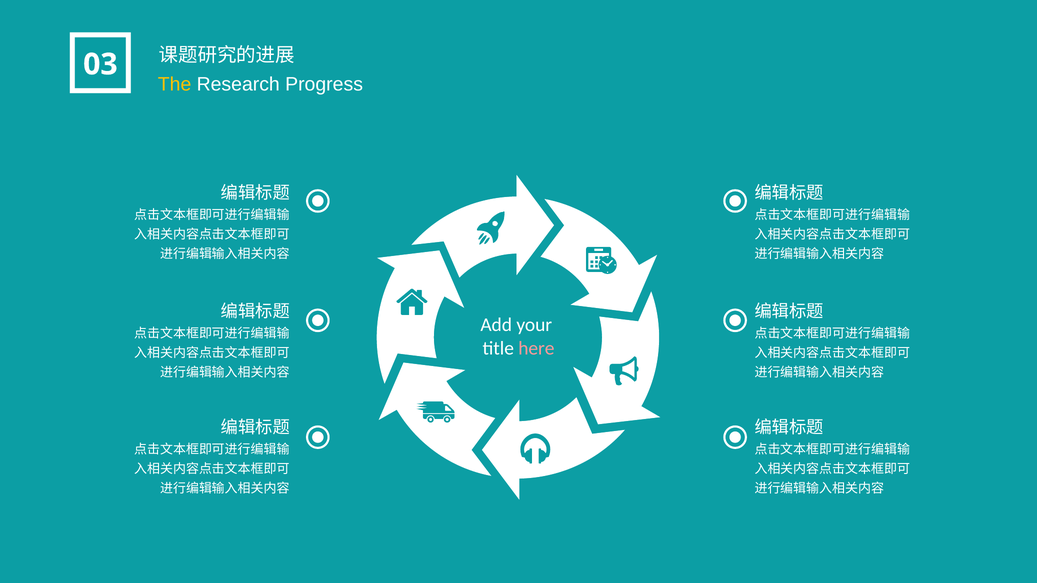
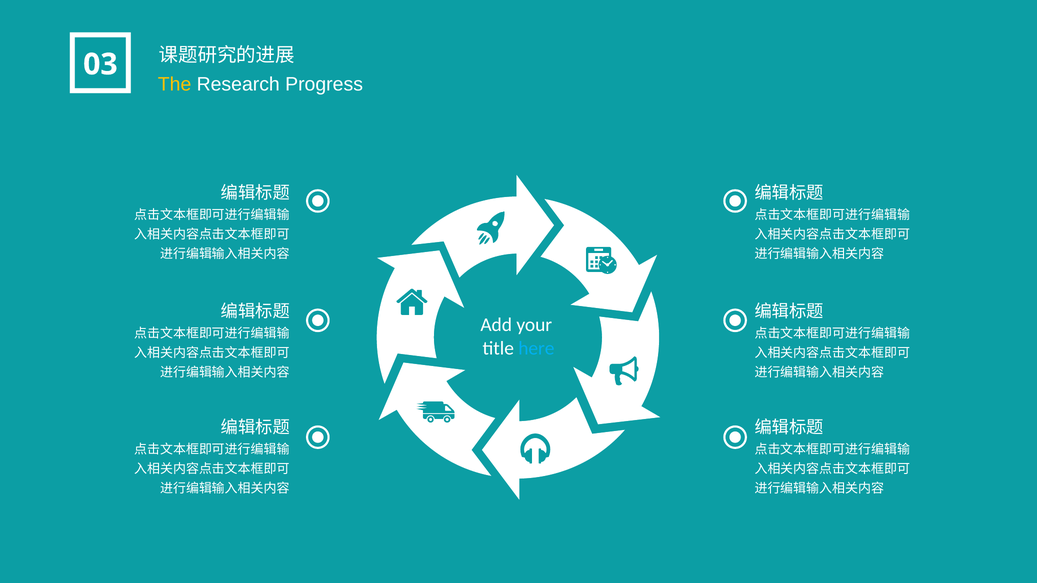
here colour: pink -> light blue
